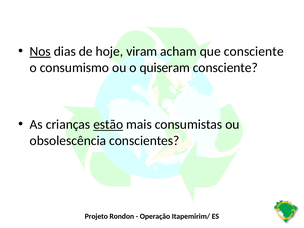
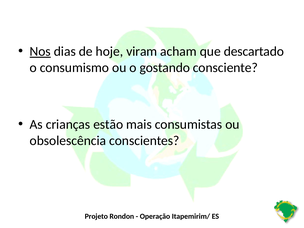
que consciente: consciente -> descartado
quiseram: quiseram -> gostando
estão underline: present -> none
